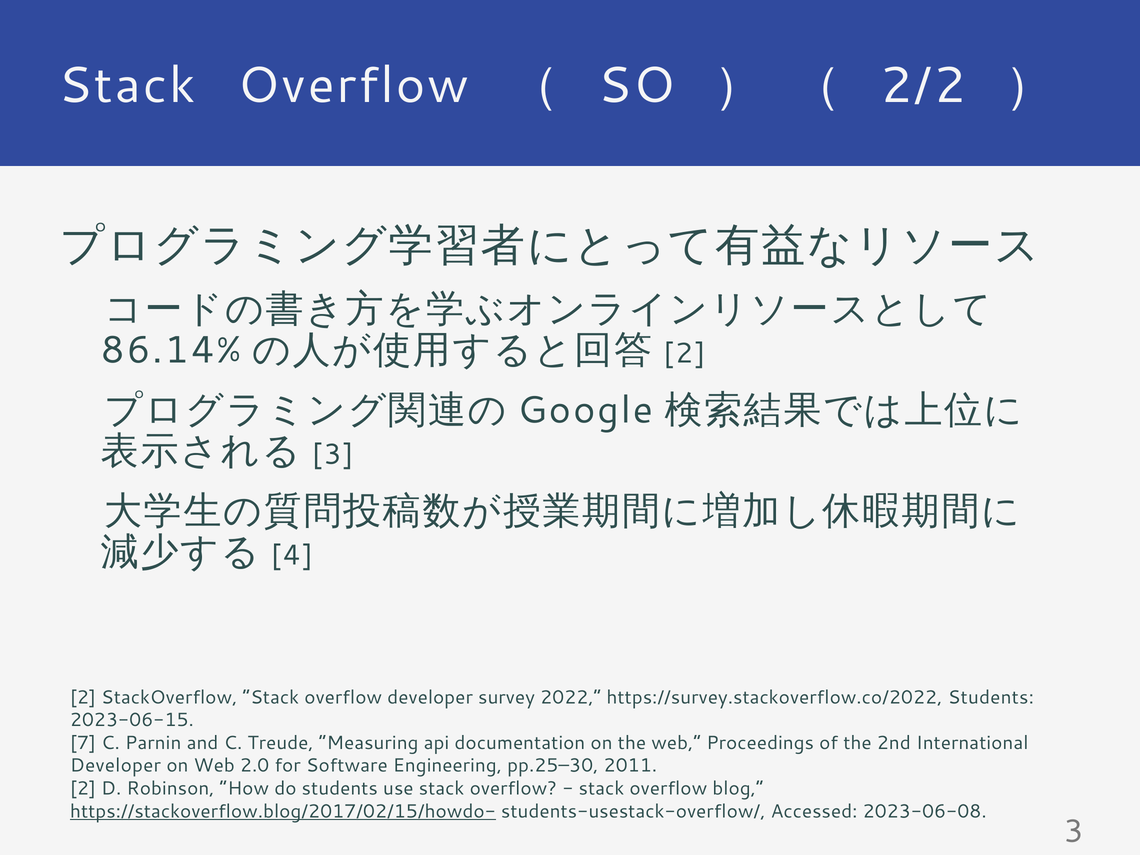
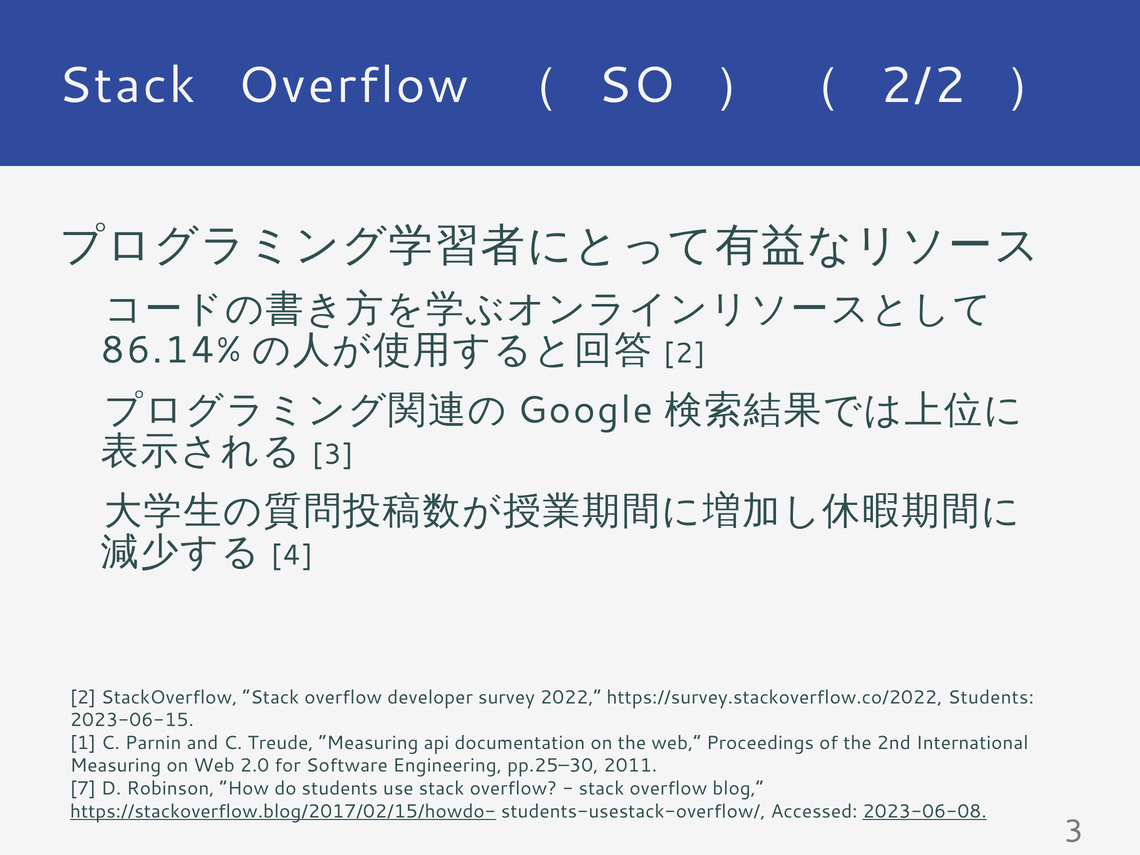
7: 7 -> 1
Developer at (115, 766): Developer -> Measuring
2 at (83, 789): 2 -> 7
2023-06-08 underline: none -> present
